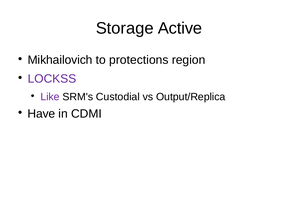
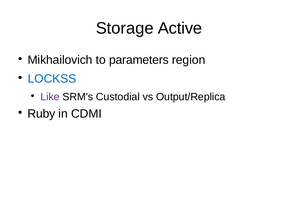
protections: protections -> parameters
LOCKSS colour: purple -> blue
Have: Have -> Ruby
